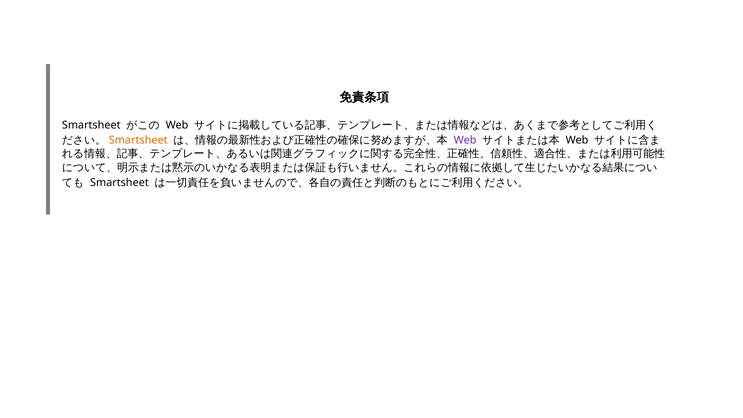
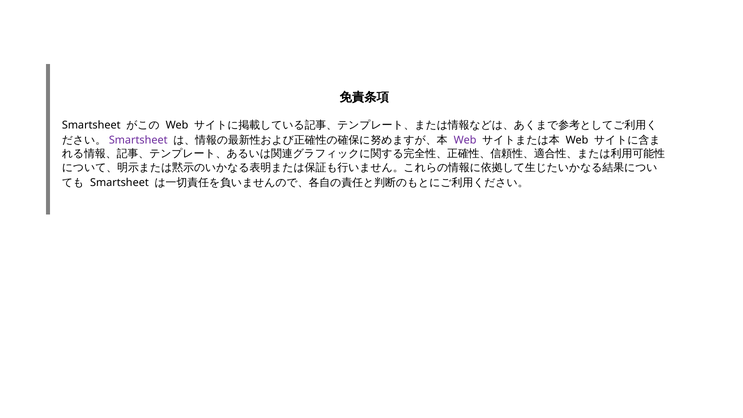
Smartsheet at (138, 140) colour: orange -> purple
